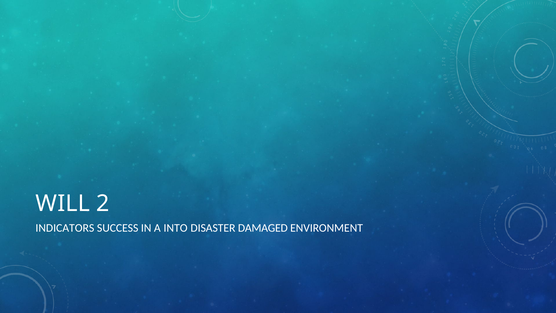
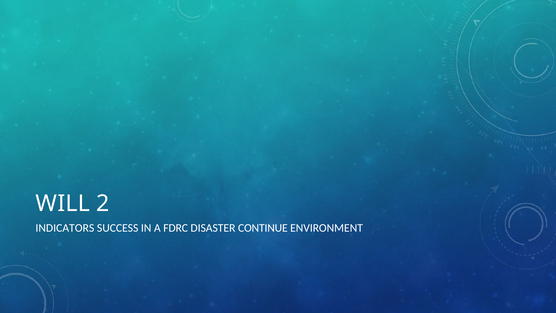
INTO: INTO -> FDRC
DAMAGED: DAMAGED -> CONTINUE
